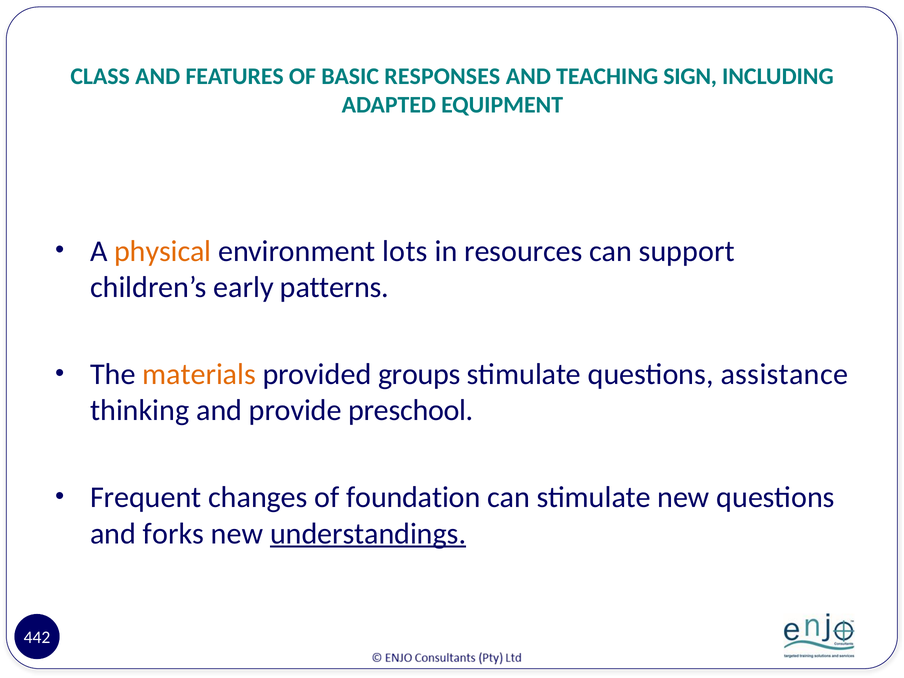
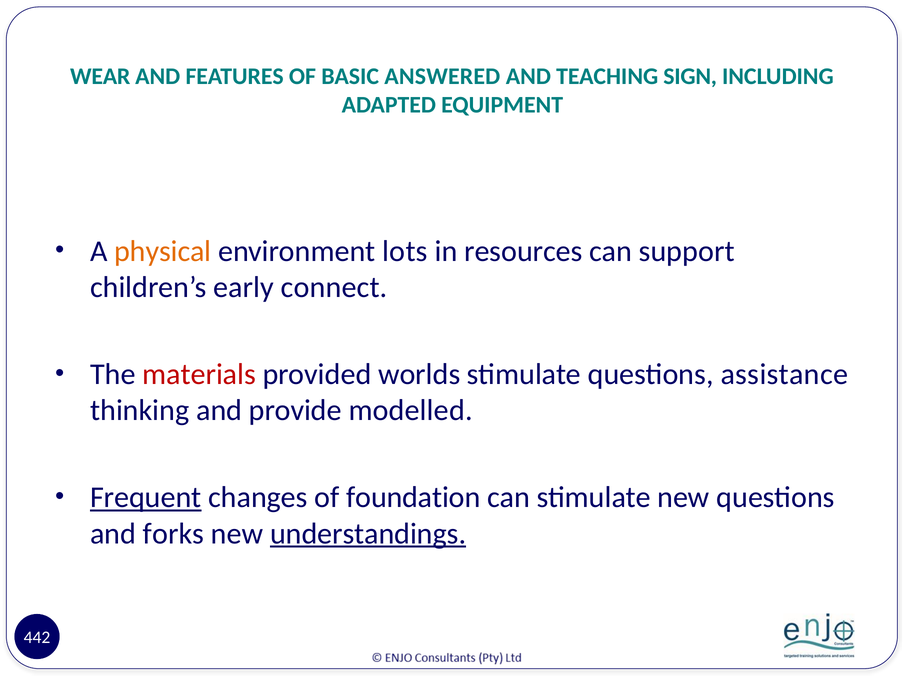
CLASS: CLASS -> WEAR
RESPONSES: RESPONSES -> ANSWERED
patterns: patterns -> connect
materials colour: orange -> red
groups: groups -> worlds
preschool: preschool -> modelled
Frequent underline: none -> present
